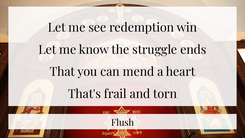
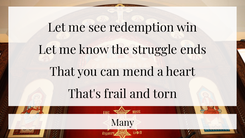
Flush: Flush -> Many
